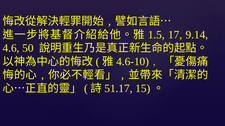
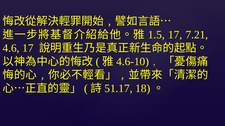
9.14: 9.14 -> 7.21
4.6 50: 50 -> 17
15: 15 -> 18
